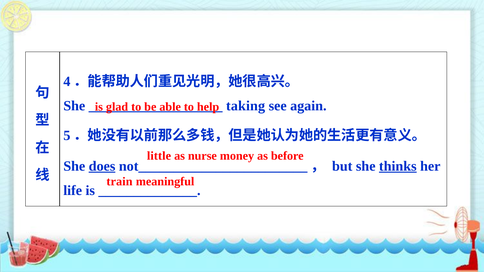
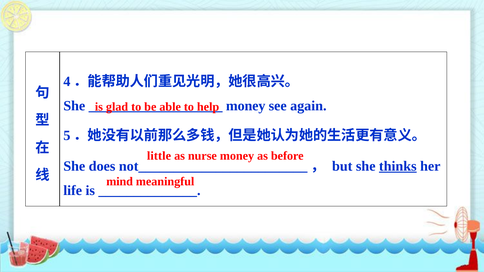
taking at (246, 106): taking -> money
does underline: present -> none
train: train -> mind
